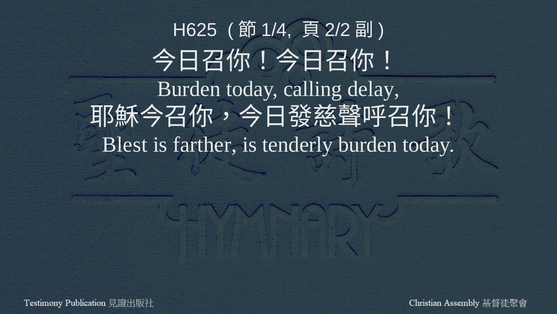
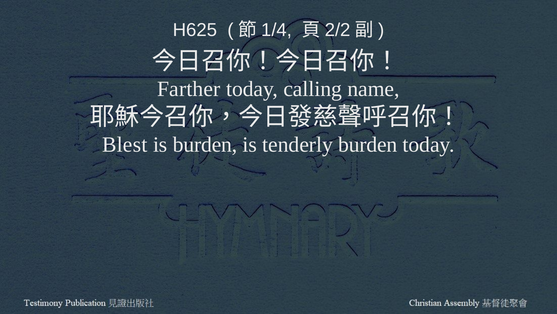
Burden at (189, 89): Burden -> Farther
delay: delay -> name
is farther: farther -> burden
